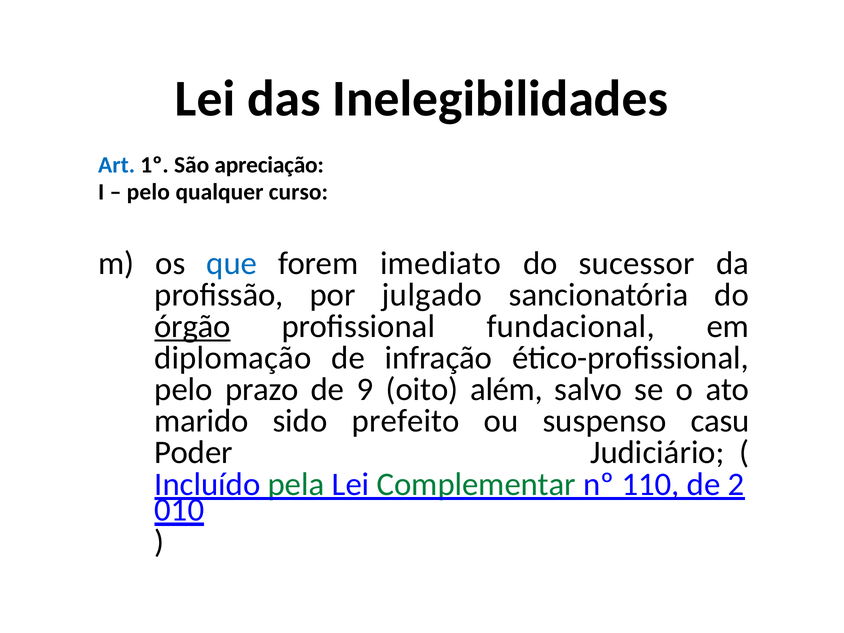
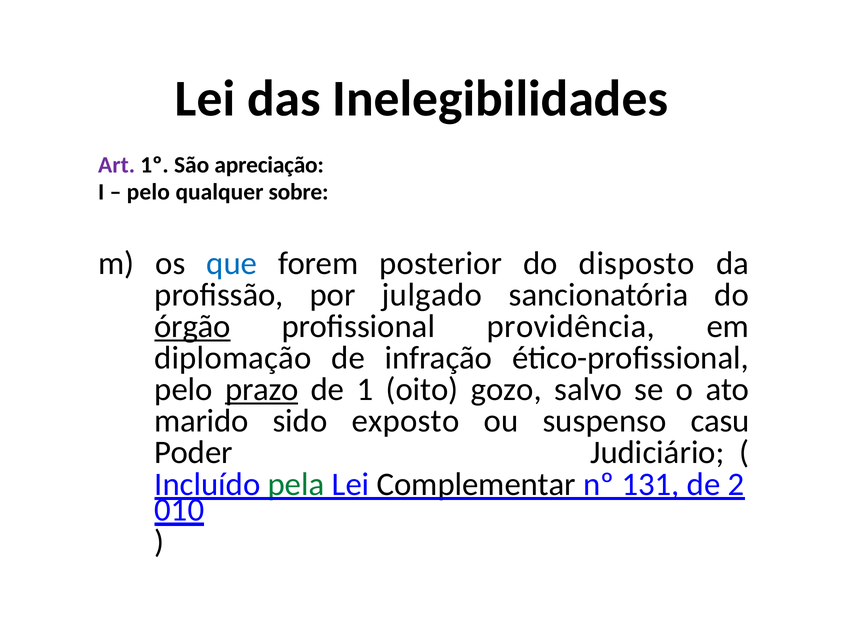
Art colour: blue -> purple
curso: curso -> sobre
imediato: imediato -> posterior
sucessor: sucessor -> disposto
fundacional: fundacional -> providência
prazo underline: none -> present
9: 9 -> 1
além: além -> gozo
prefeito: prefeito -> exposto
Complementar colour: green -> black
110: 110 -> 131
